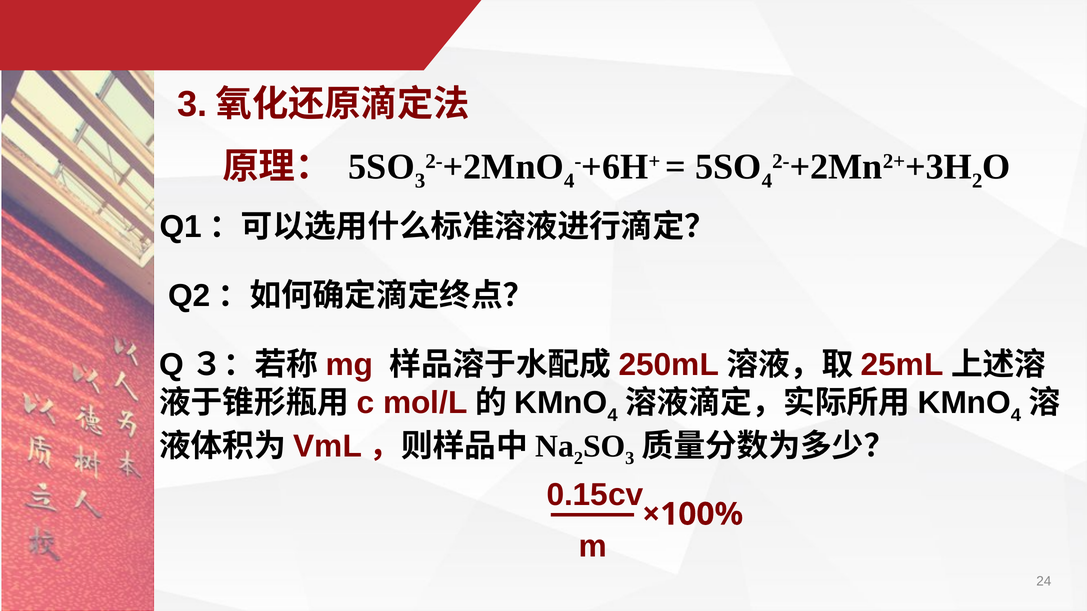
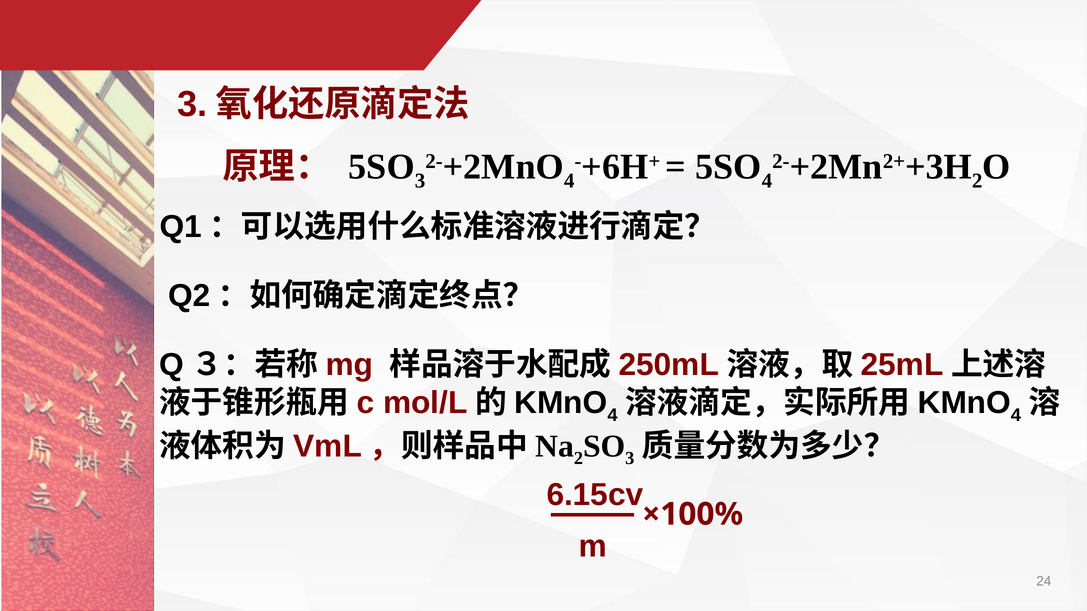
0.15cv: 0.15cv -> 6.15cv
